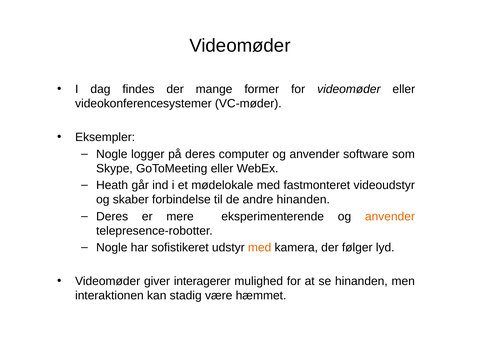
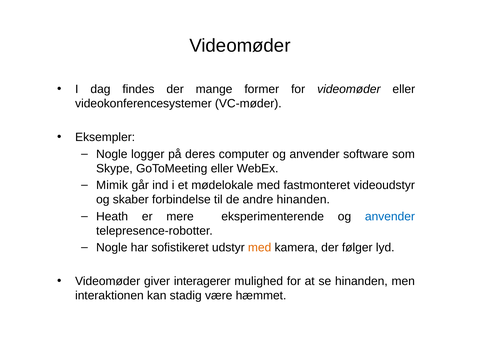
Heath: Heath -> Mimik
Deres at (112, 216): Deres -> Heath
anvender at (390, 216) colour: orange -> blue
